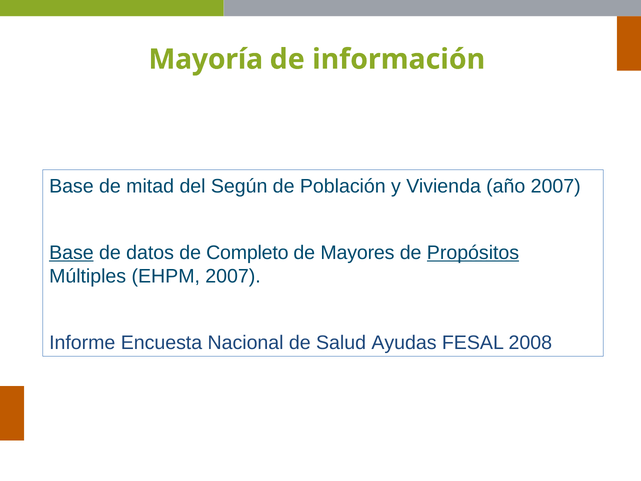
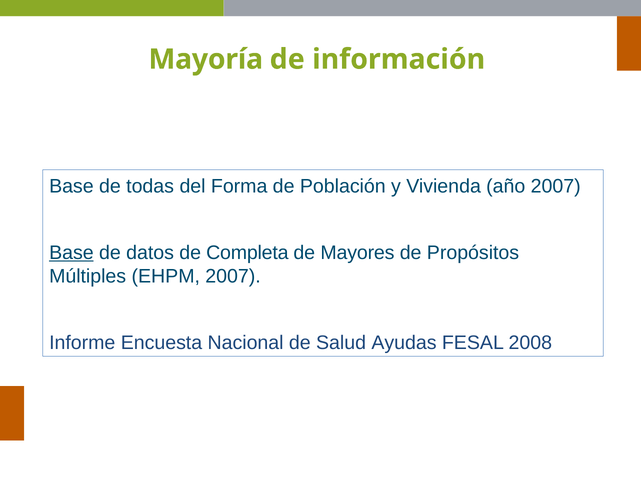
mitad: mitad -> todas
Según: Según -> Forma
Completo: Completo -> Completa
Propósitos underline: present -> none
